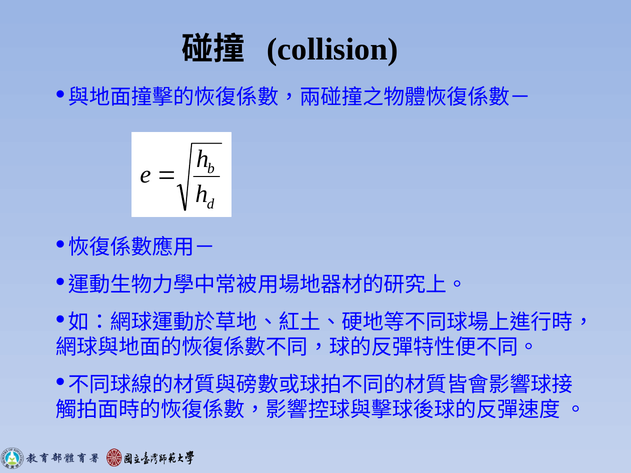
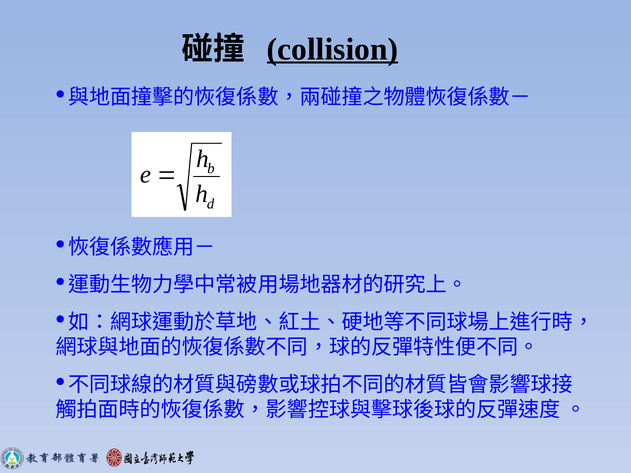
collision underline: none -> present
